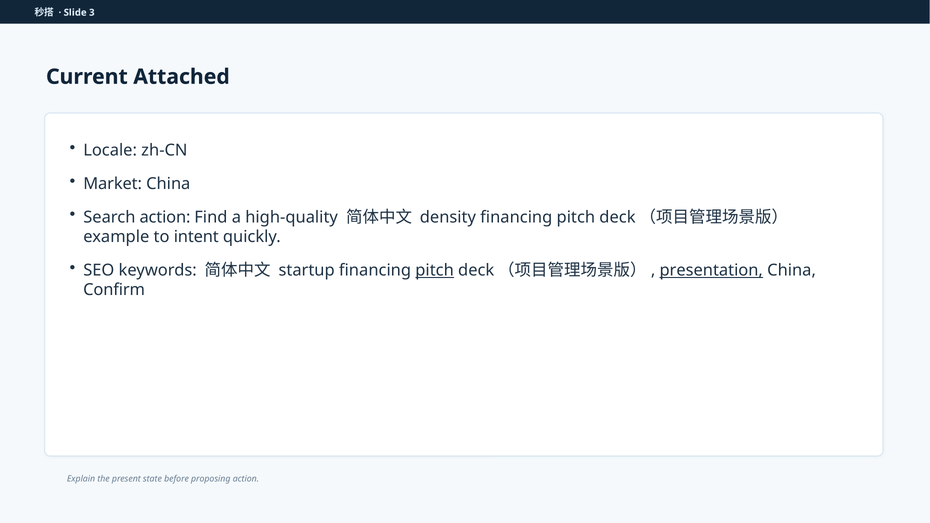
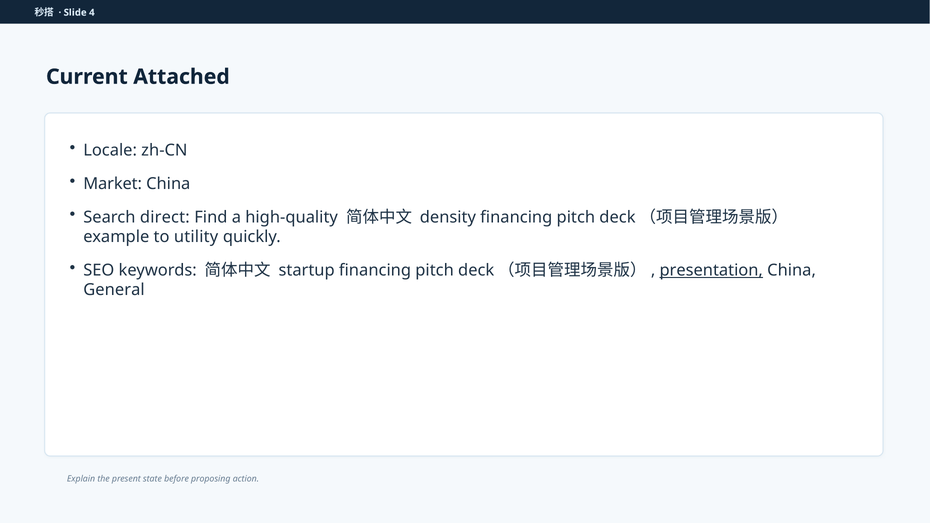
3: 3 -> 4
Search action: action -> direct
intent: intent -> utility
pitch at (435, 270) underline: present -> none
Confirm: Confirm -> General
